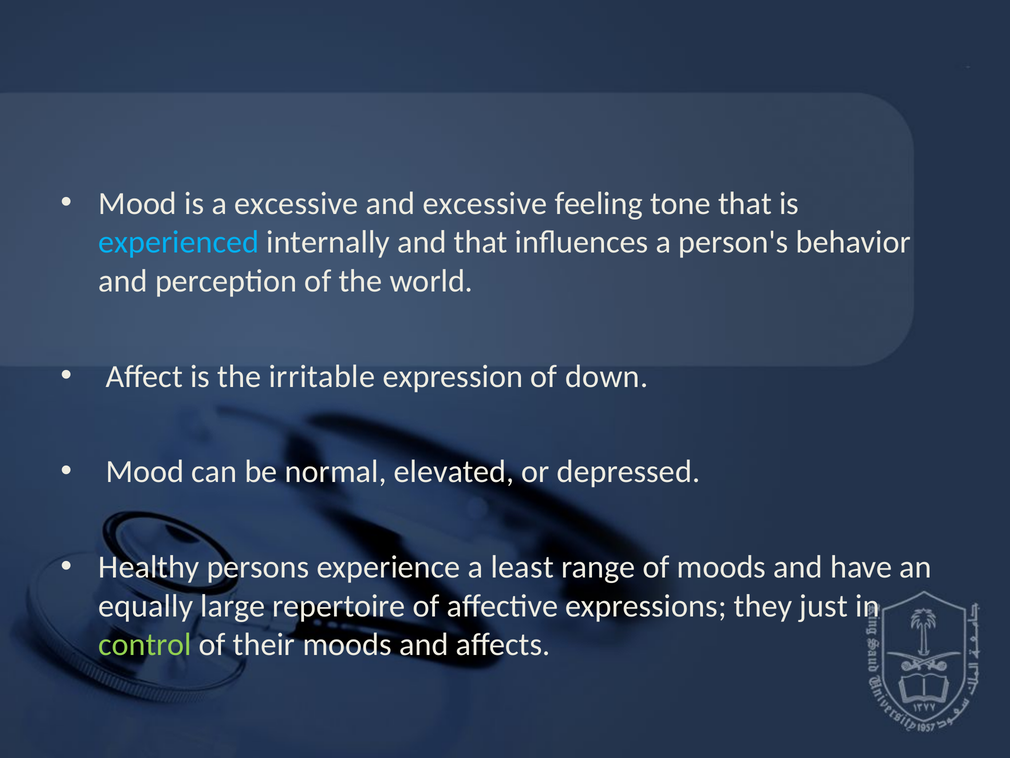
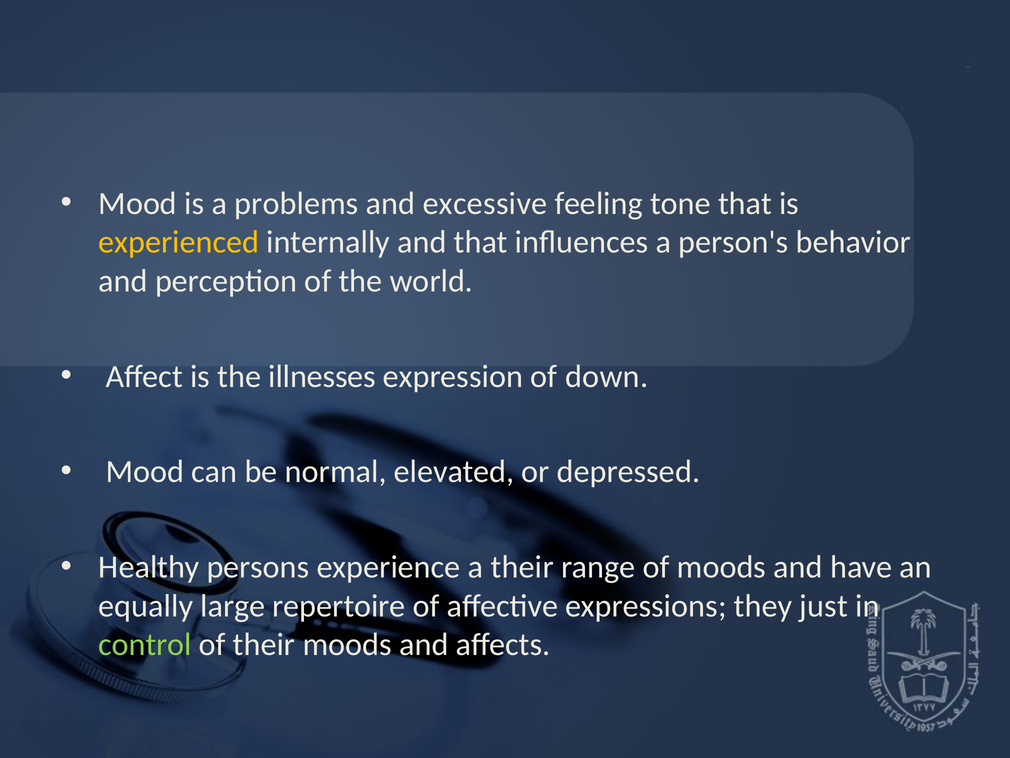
a excessive: excessive -> problems
experienced colour: light blue -> yellow
irritable: irritable -> illnesses
a least: least -> their
